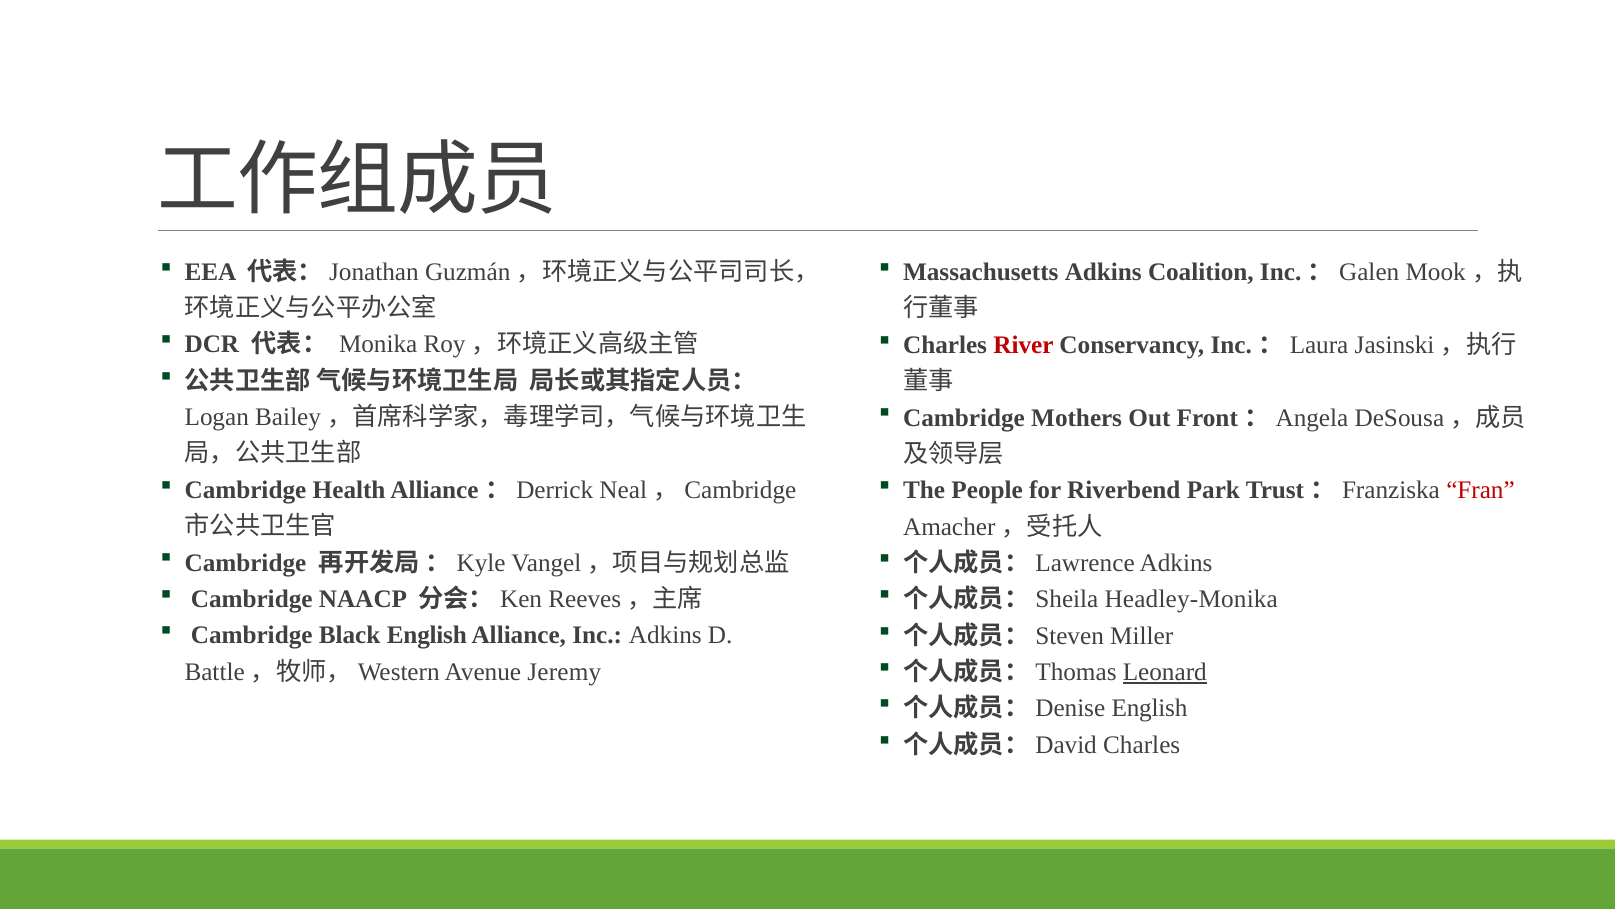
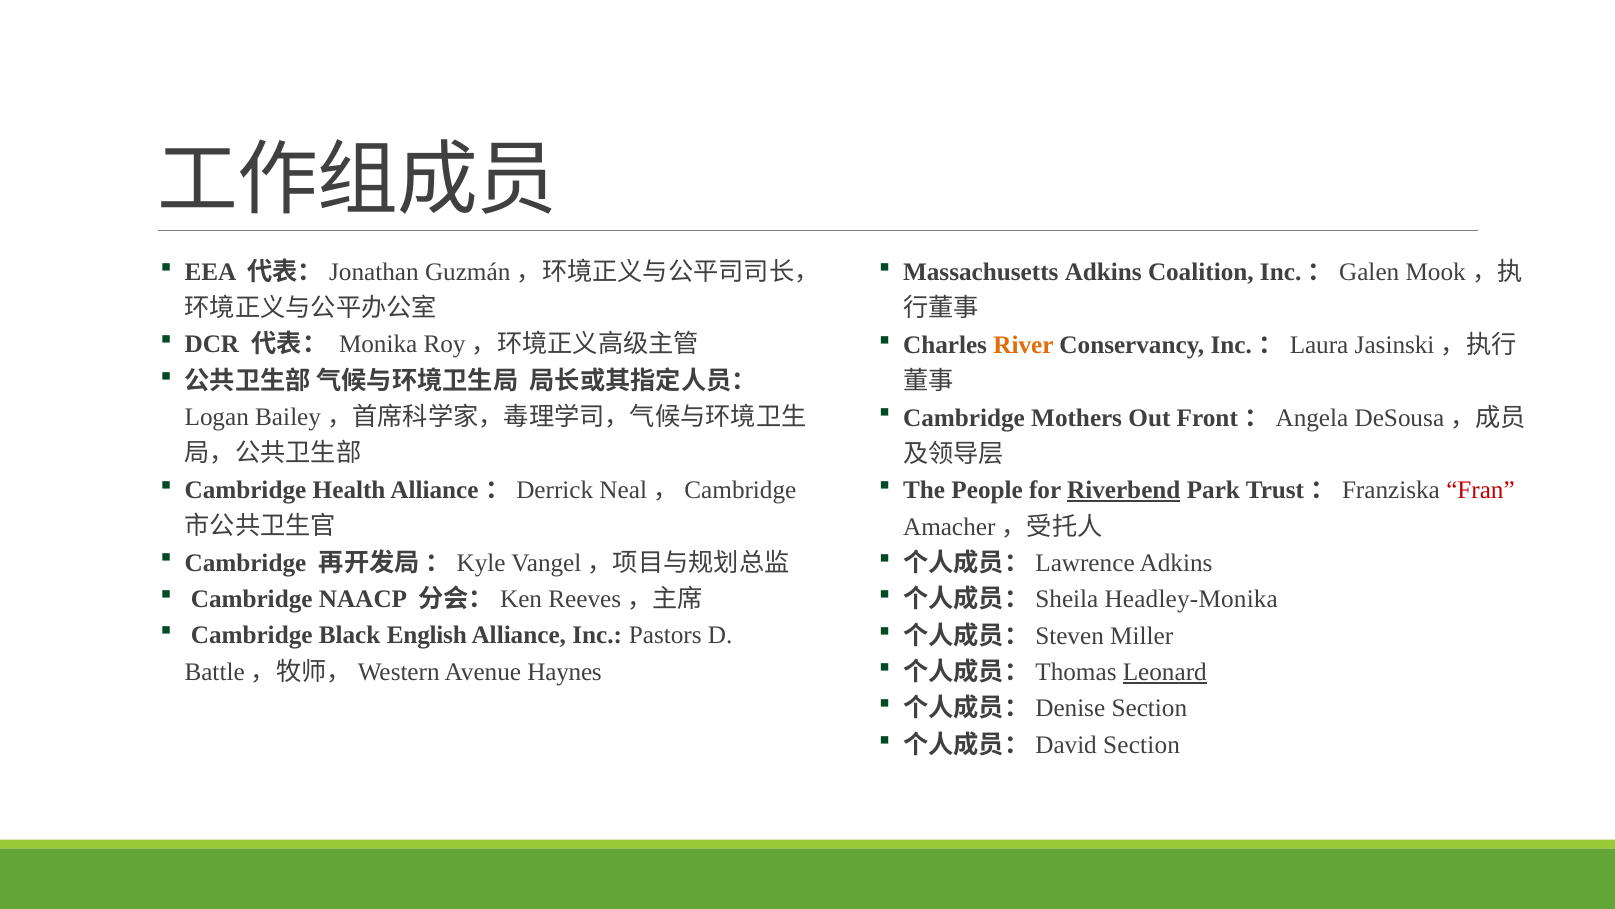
River colour: red -> orange
Riverbend underline: none -> present
Inc Adkins: Adkins -> Pastors
Jeremy: Jeremy -> Haynes
English at (1150, 708): English -> Section
Charles at (1142, 744): Charles -> Section
